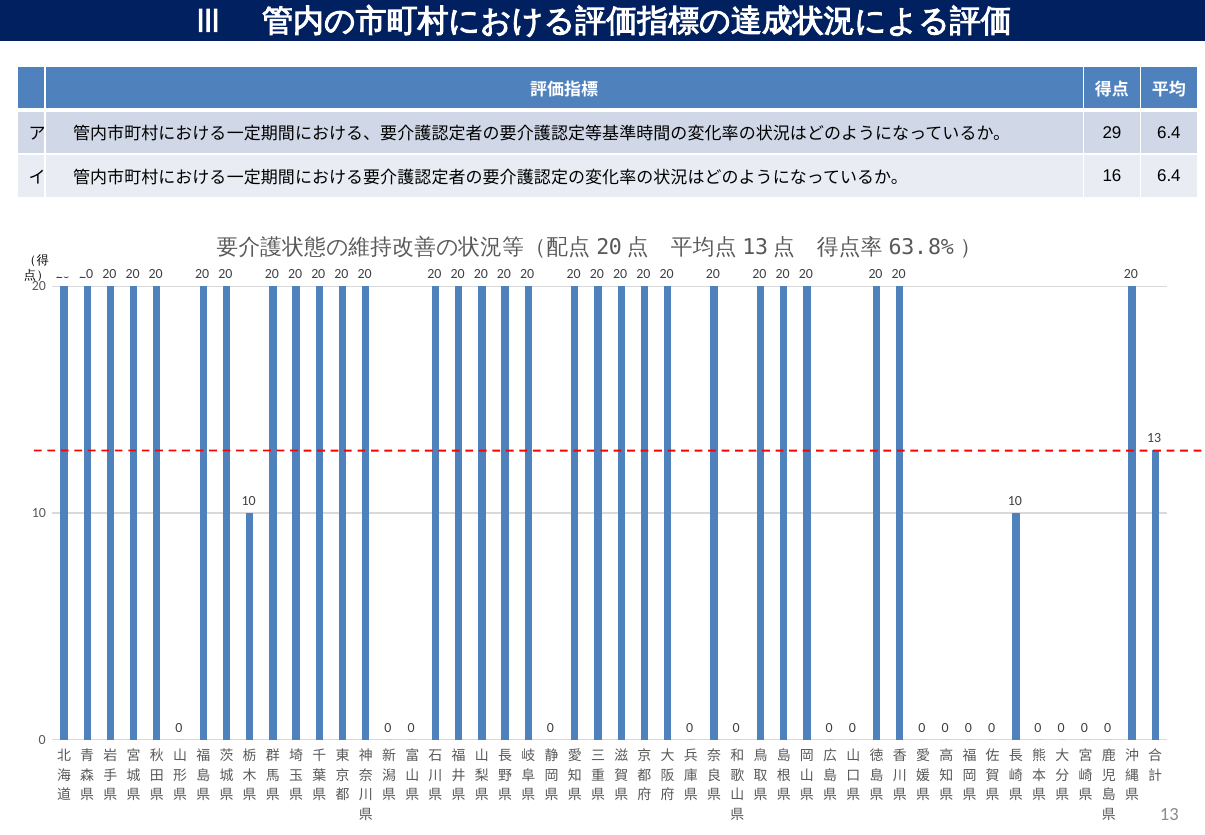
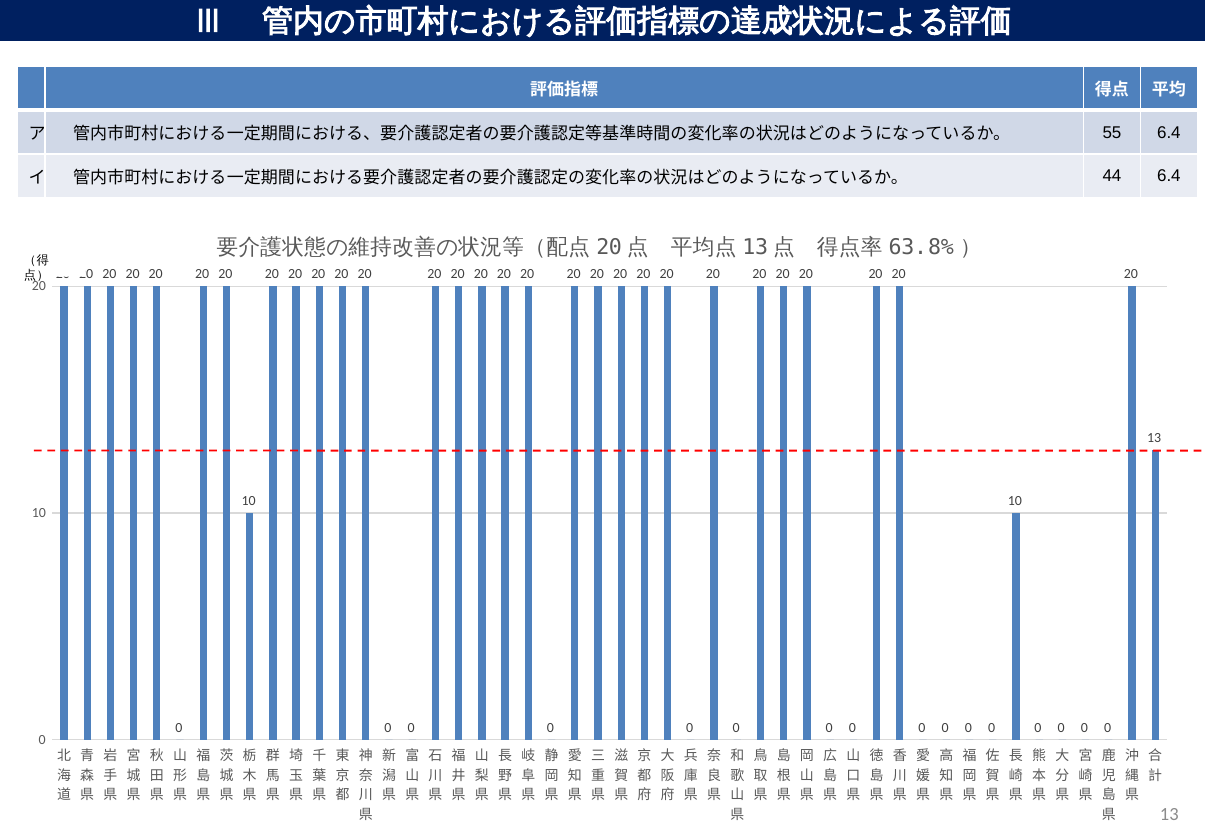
29: 29 -> 55
16: 16 -> 44
